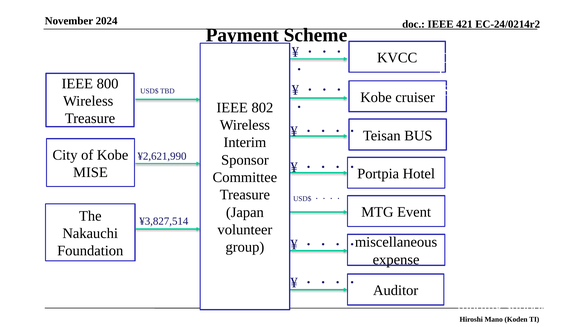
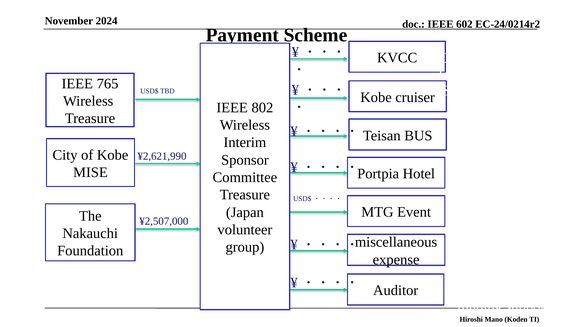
421: 421 -> 602
800: 800 -> 765
¥3,827,514: ¥3,827,514 -> ¥2,507,000
